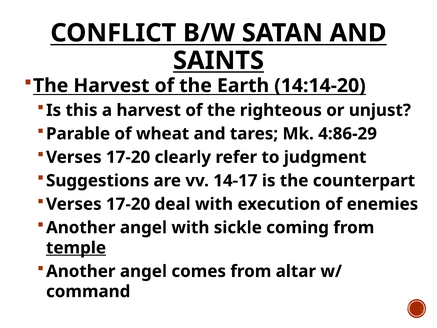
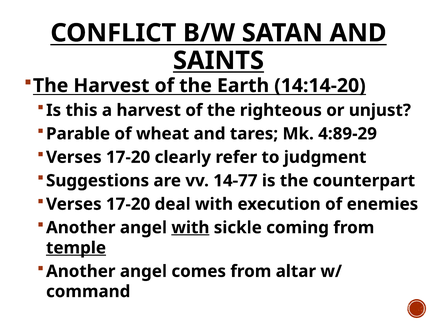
4:86-29: 4:86-29 -> 4:89-29
14-17: 14-17 -> 14-77
with at (190, 227) underline: none -> present
